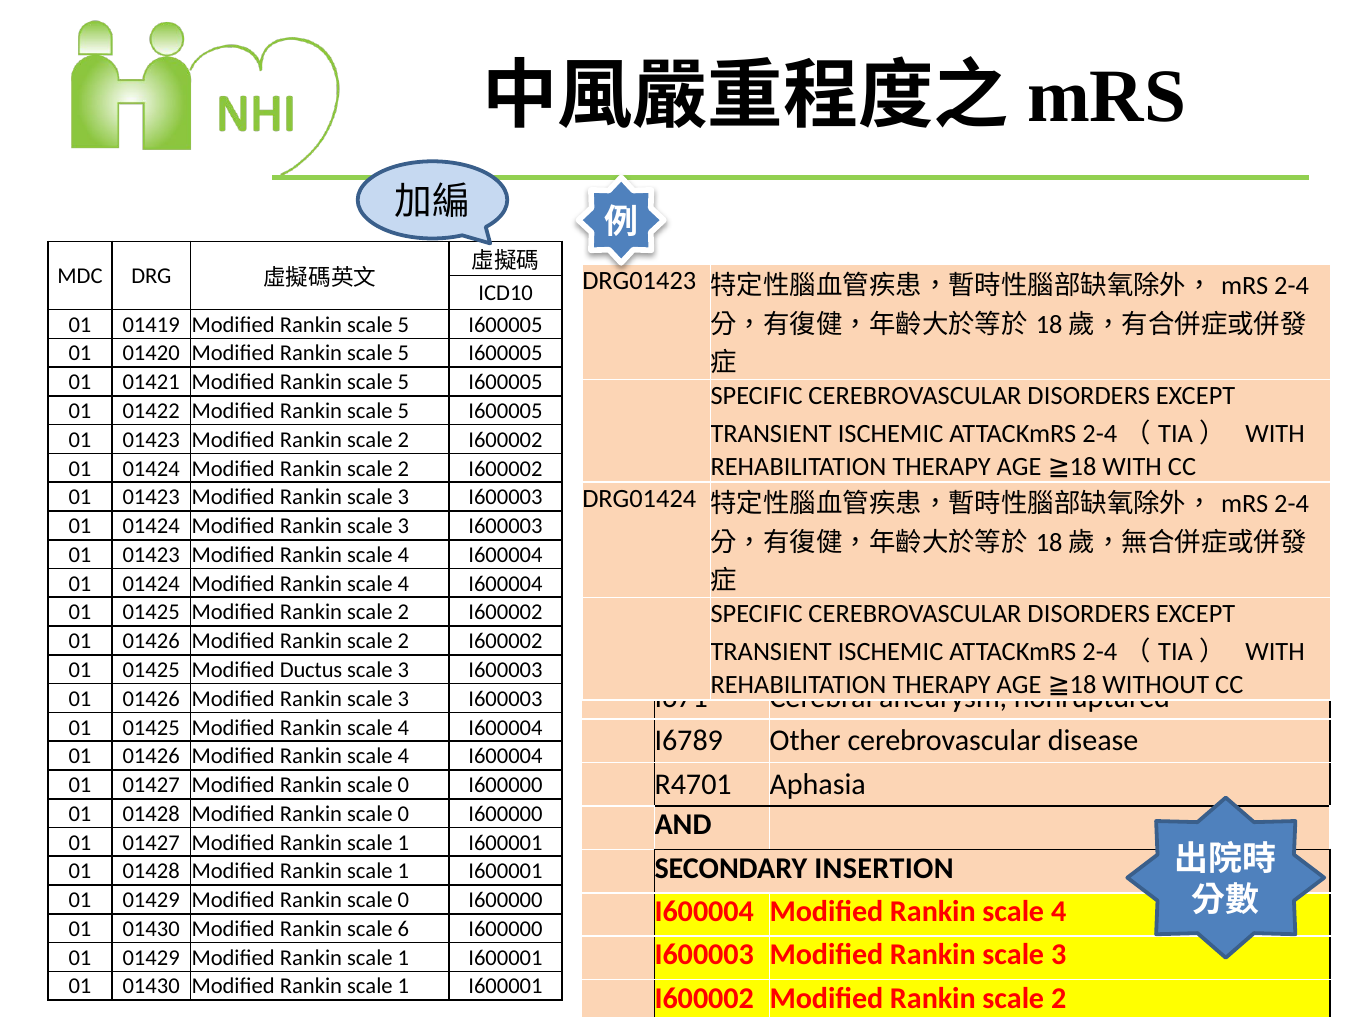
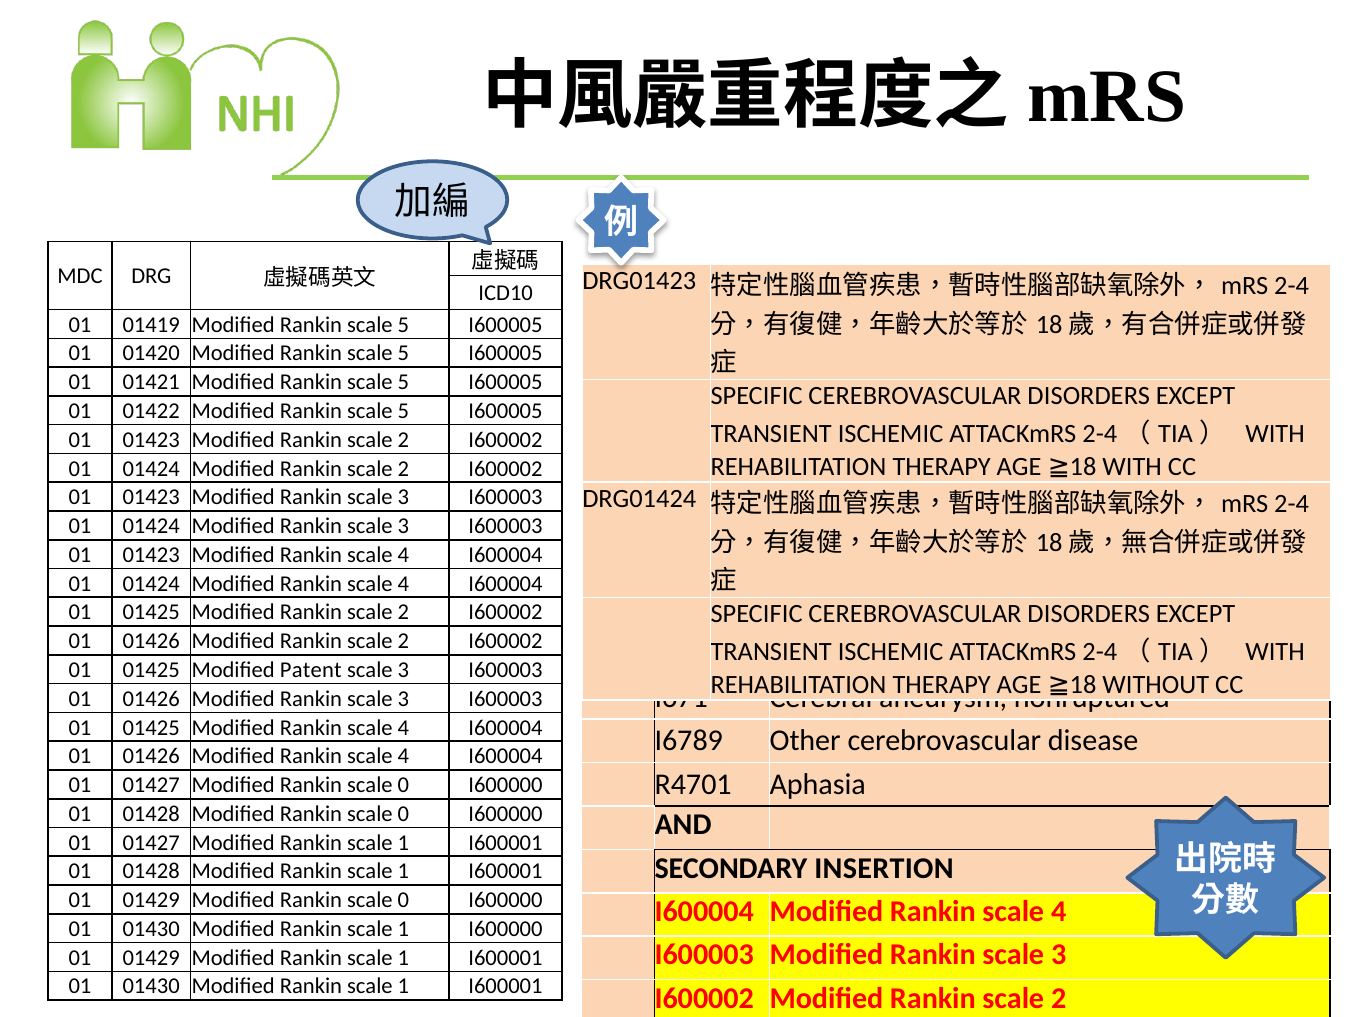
Ductus: Ductus -> Patent
6 at (403, 930): 6 -> 1
